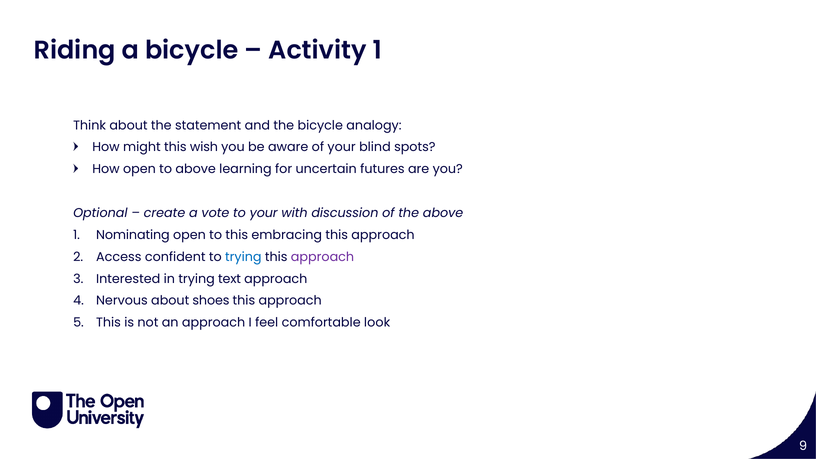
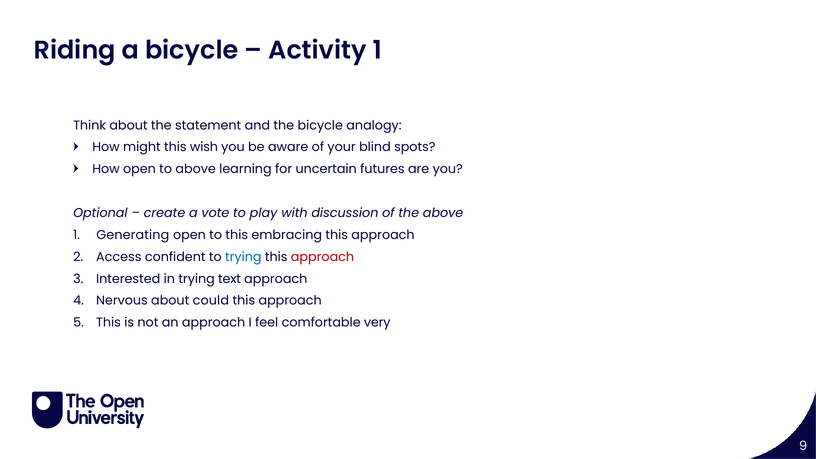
to your: your -> play
Nominating: Nominating -> Generating
approach at (323, 257) colour: purple -> red
shoes: shoes -> could
look: look -> very
